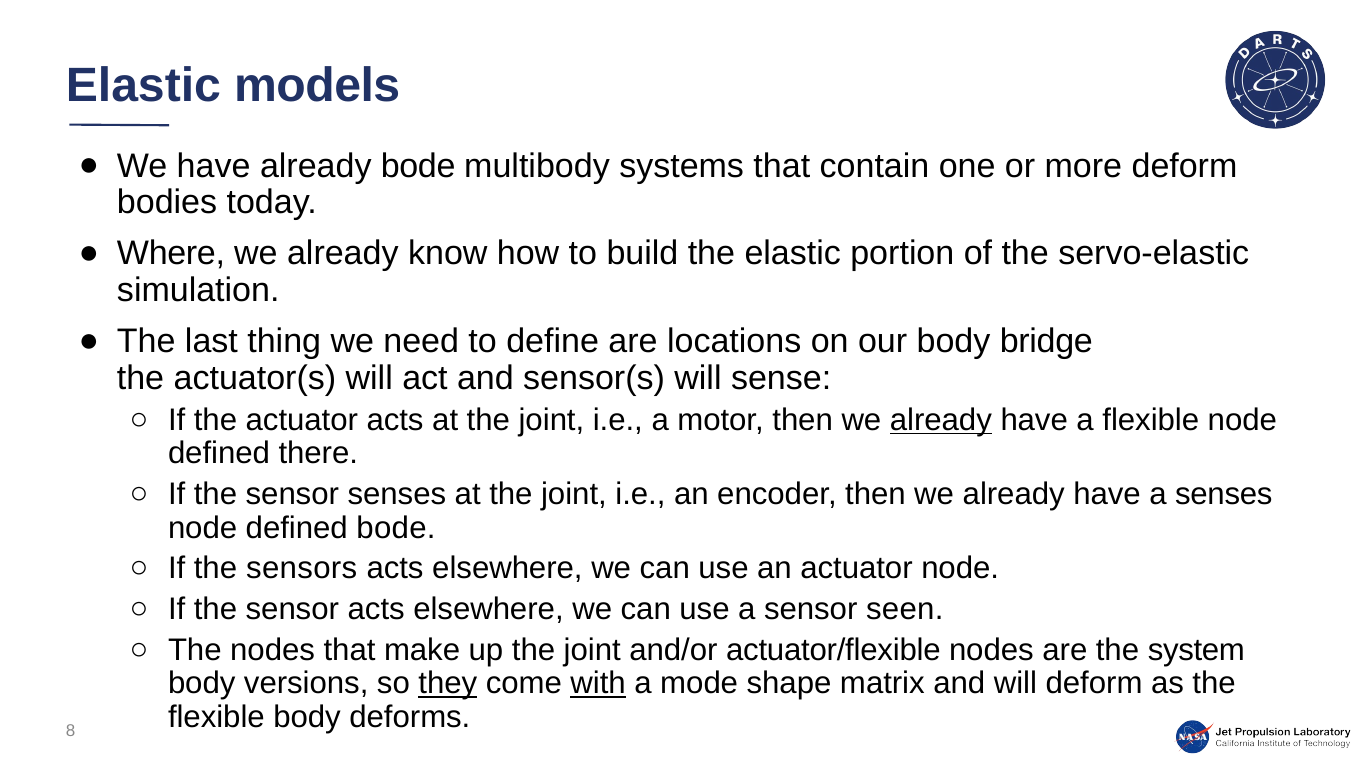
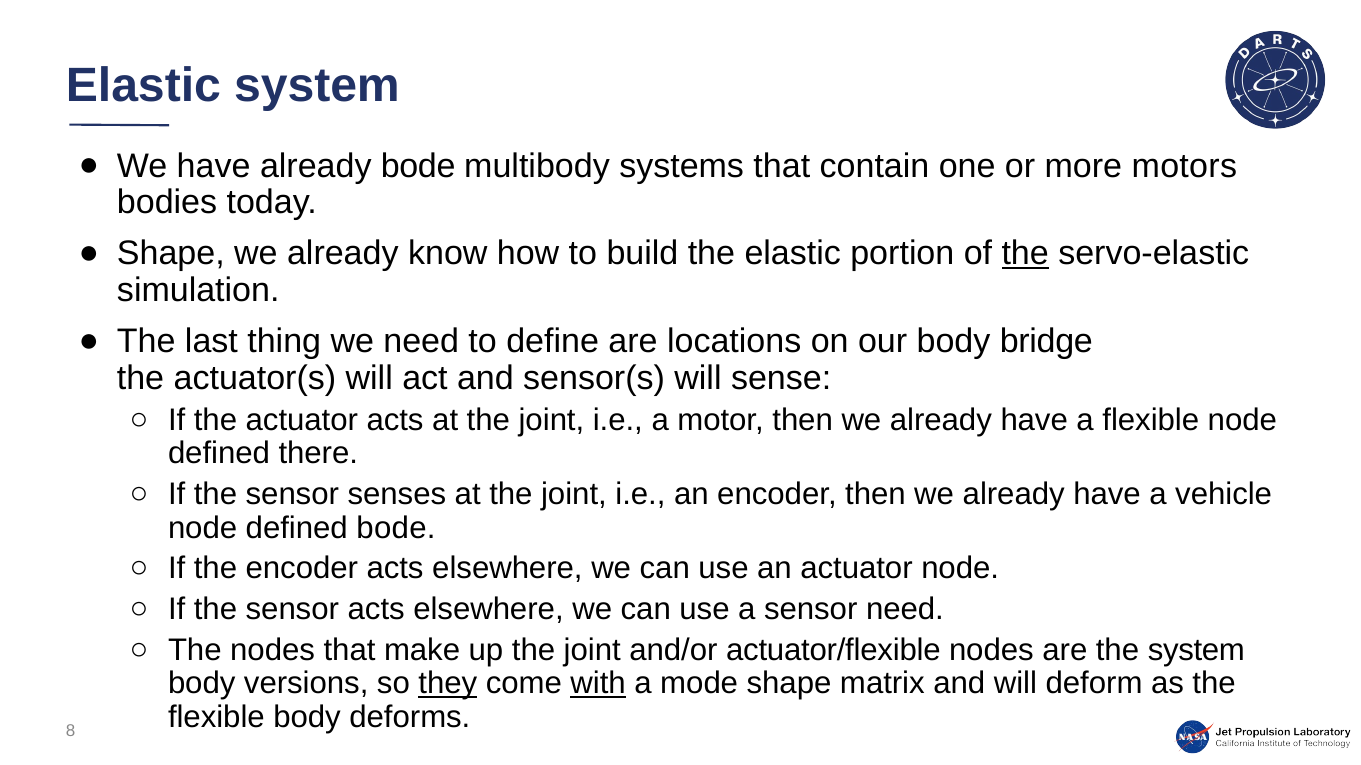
Elastic models: models -> system
more deform: deform -> motors
Where at (171, 254): Where -> Shape
the at (1025, 254) underline: none -> present
already at (941, 420) underline: present -> none
a senses: senses -> vehicle
the sensors: sensors -> encoder
sensor seen: seen -> need
